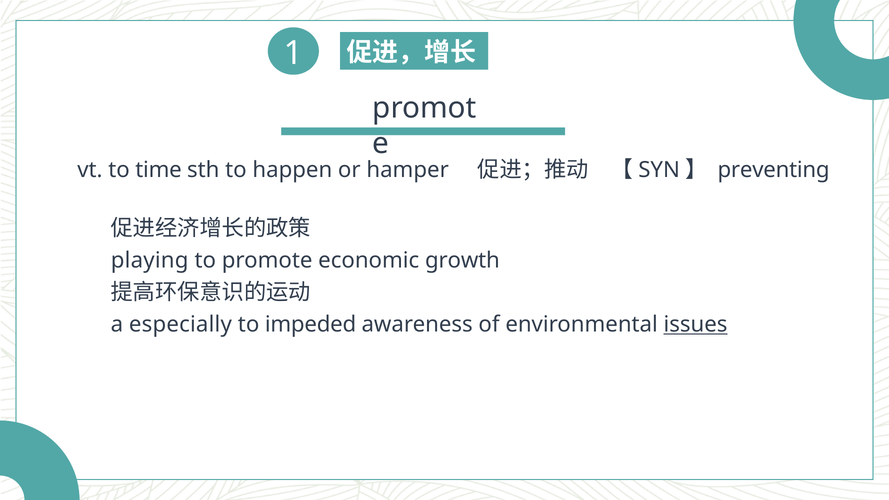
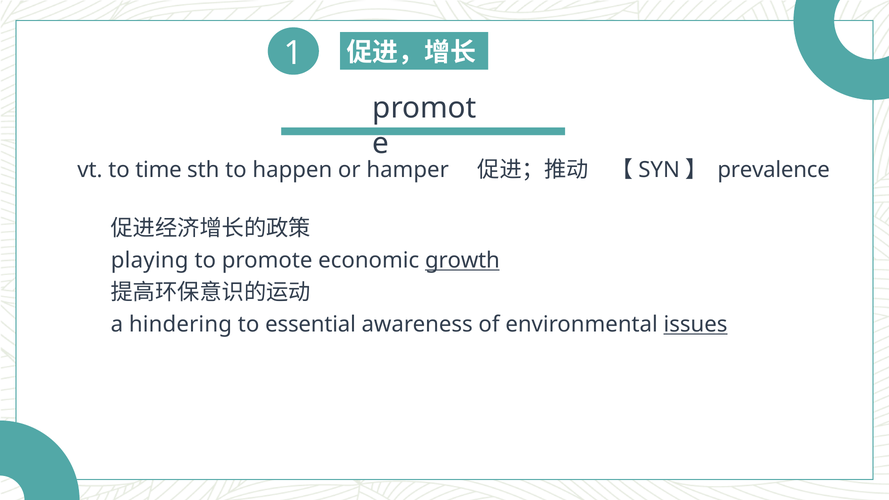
preventing: preventing -> prevalence
growth underline: none -> present
especially: especially -> hindering
impeded: impeded -> essential
